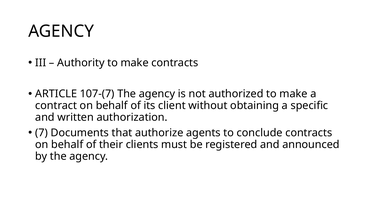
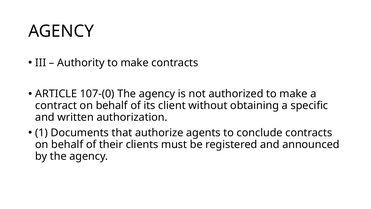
107-(7: 107-(7 -> 107-(0
7: 7 -> 1
